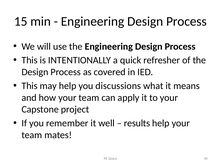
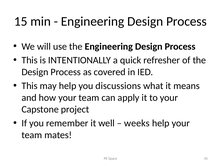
results: results -> weeks
